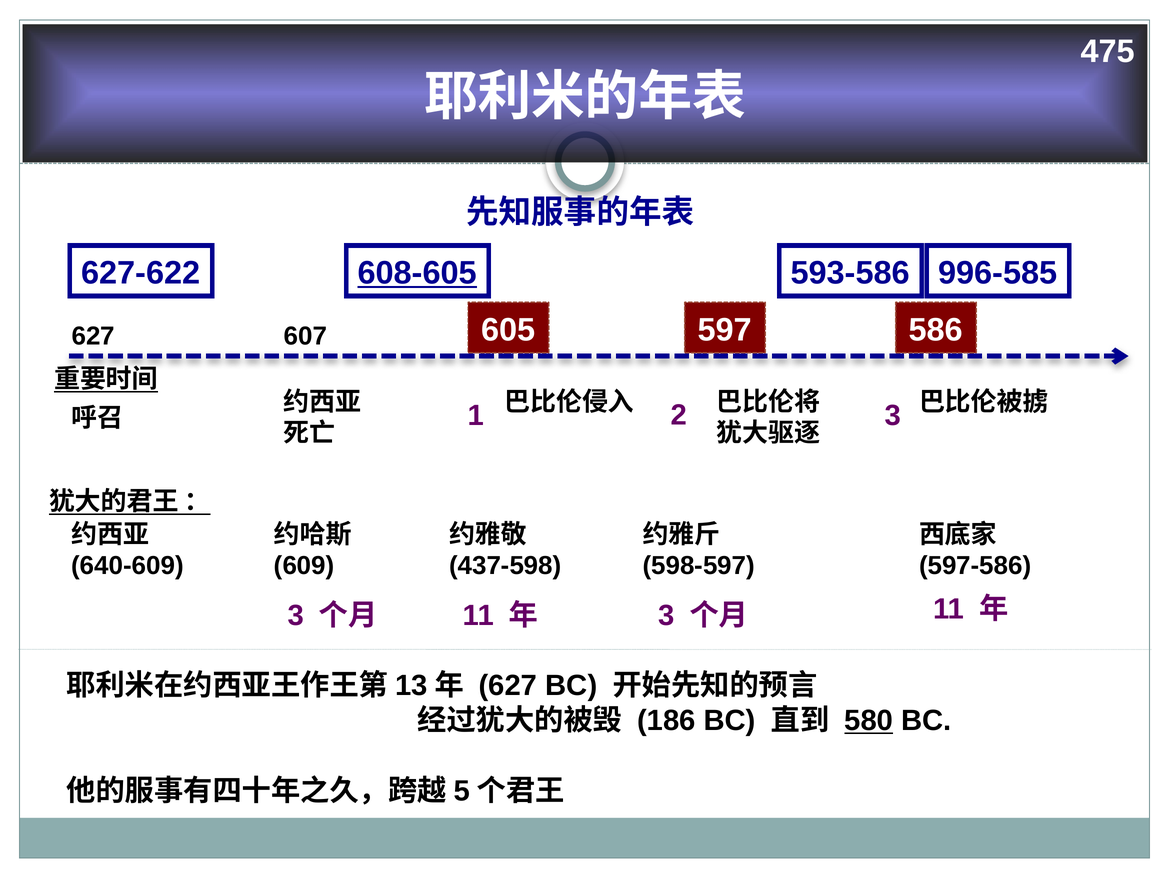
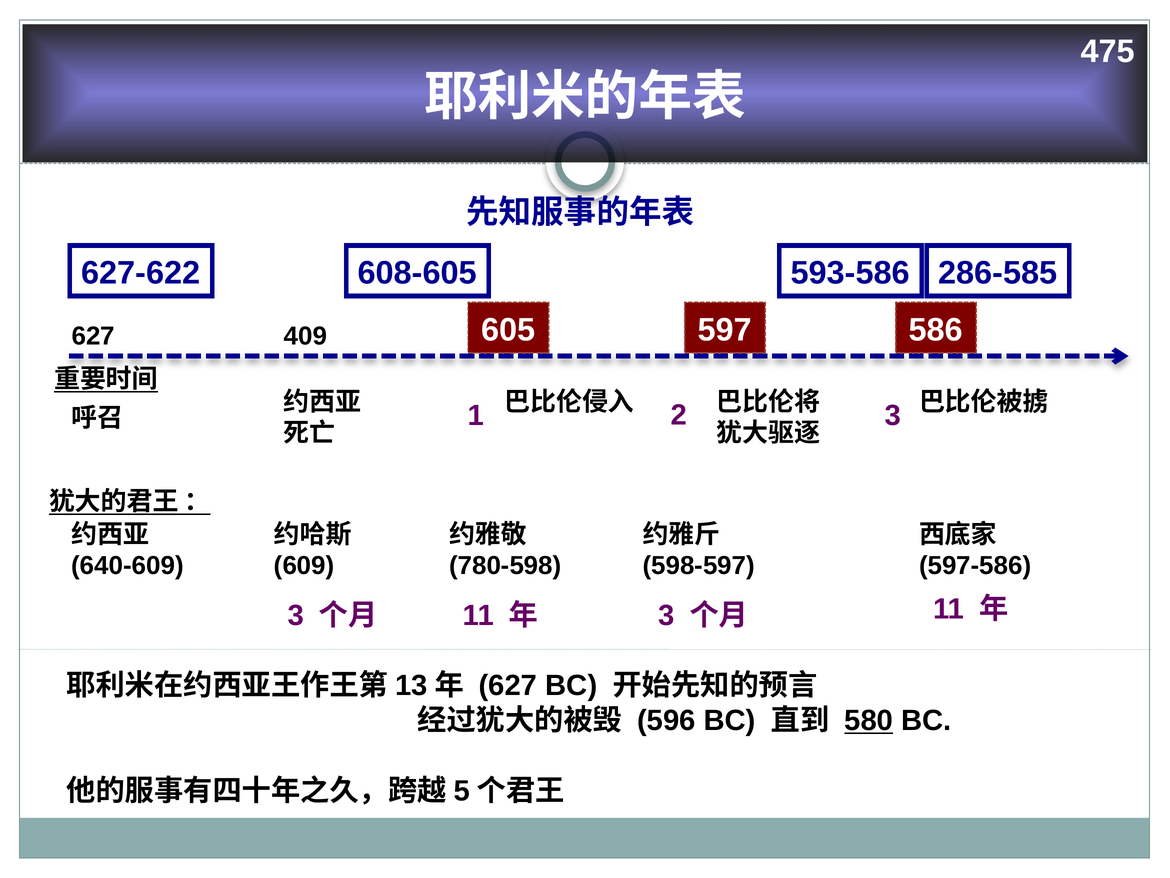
608-605 underline: present -> none
996-585: 996-585 -> 286-585
607: 607 -> 409
437-598: 437-598 -> 780-598
186: 186 -> 596
